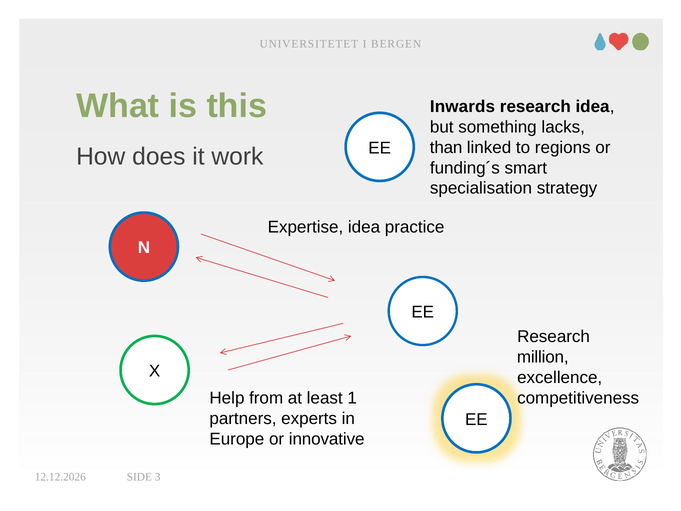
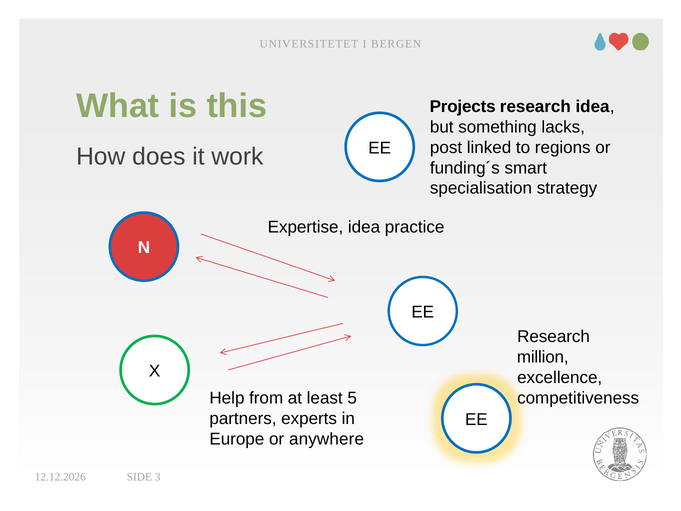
Inwards: Inwards -> Projects
than: than -> post
1: 1 -> 5
innovative: innovative -> anywhere
